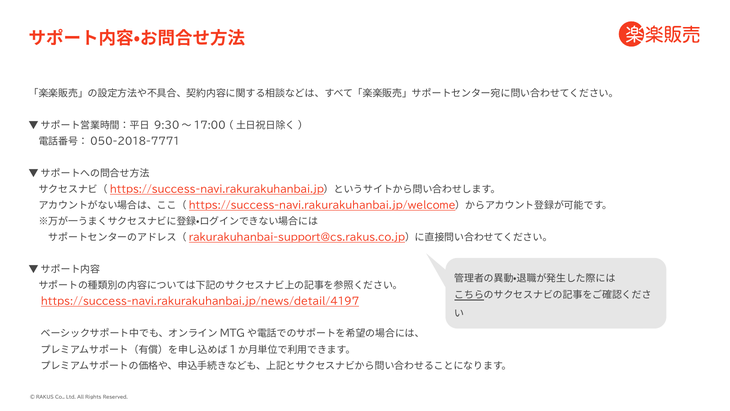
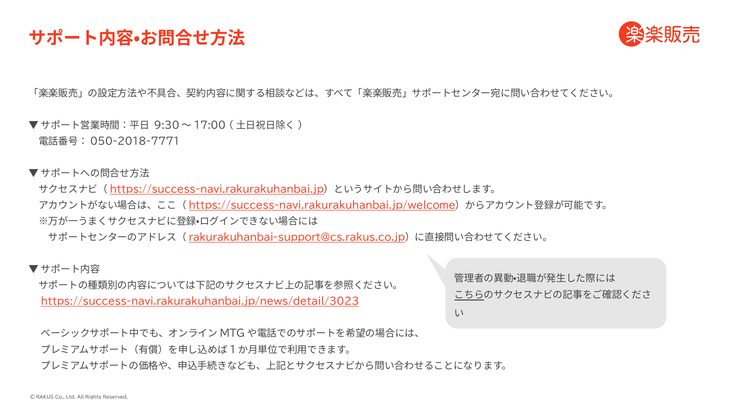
https://success-navi.rakurakuhanbai.jp/news/detail/4197: https://success-navi.rakurakuhanbai.jp/news/detail/4197 -> https://success-navi.rakurakuhanbai.jp/news/detail/3023
